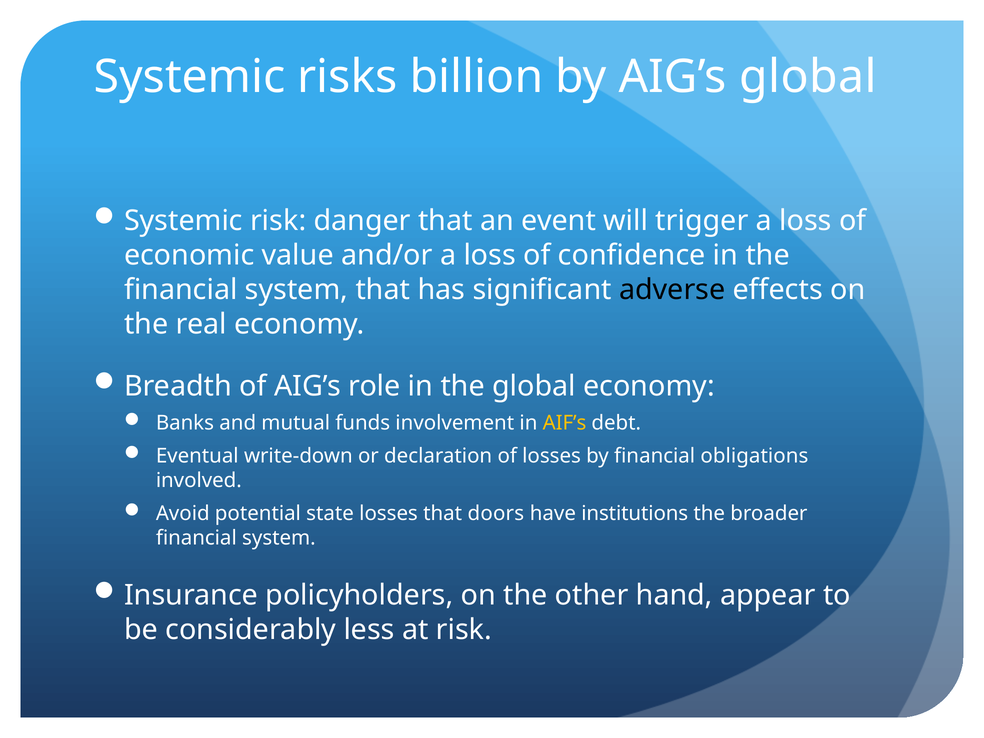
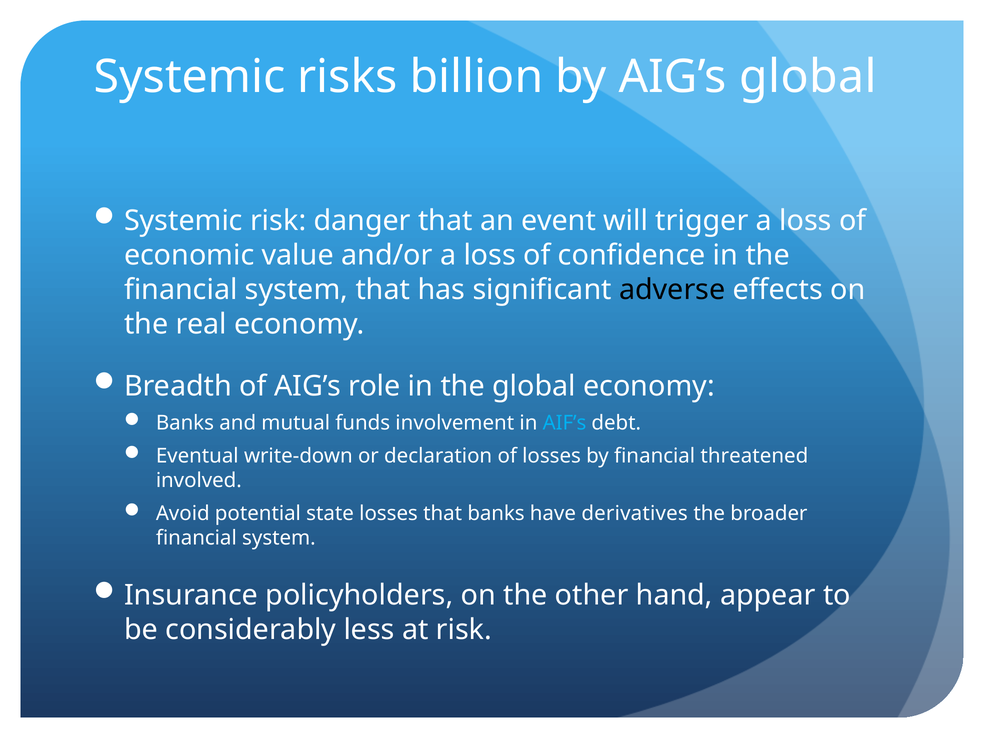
AIF’s colour: yellow -> light blue
obligations: obligations -> threatened
that doors: doors -> banks
institutions: institutions -> derivatives
